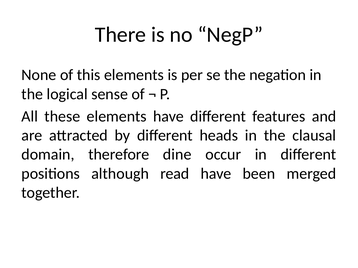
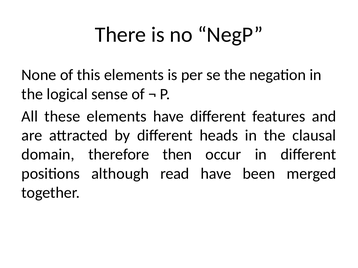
dine: dine -> then
